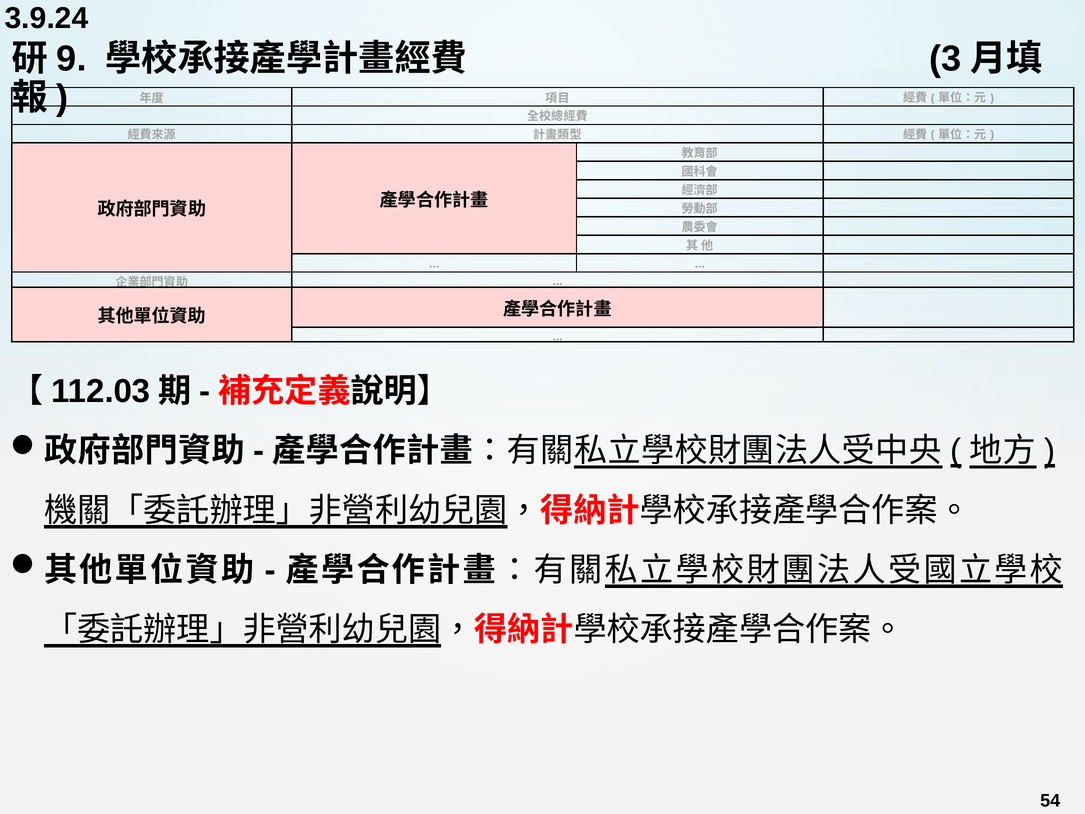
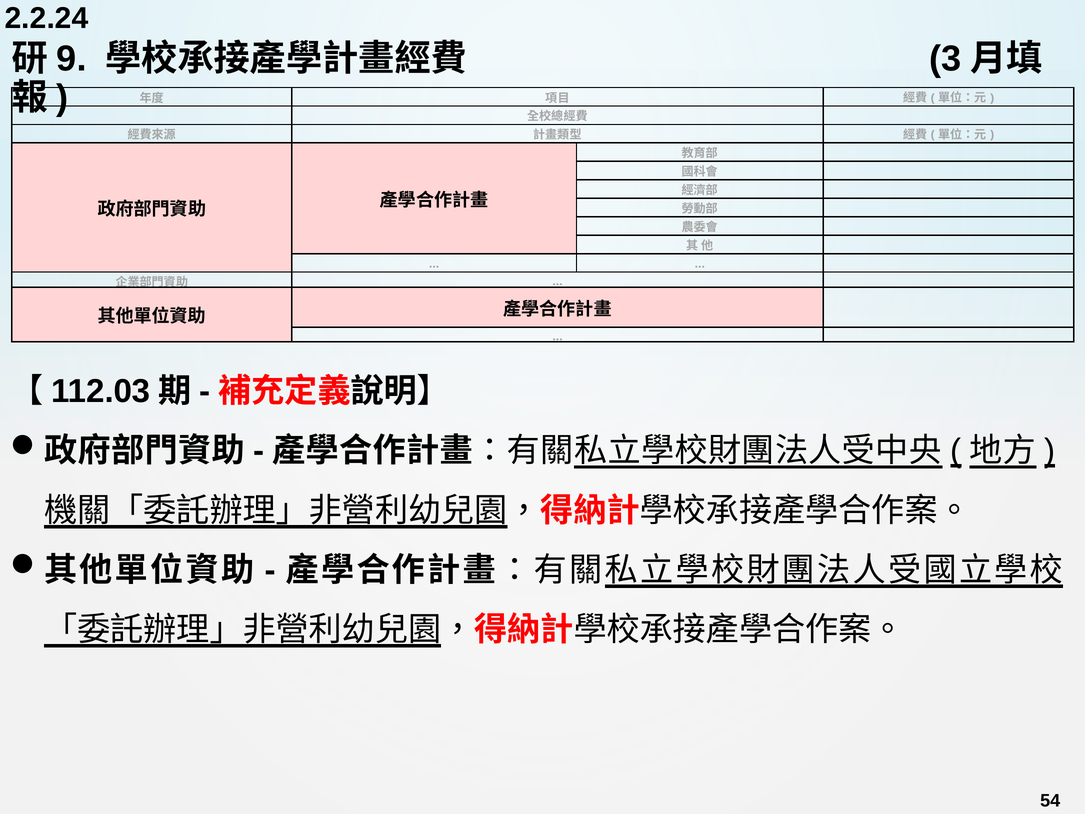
3.9.24: 3.9.24 -> 2.2.24
